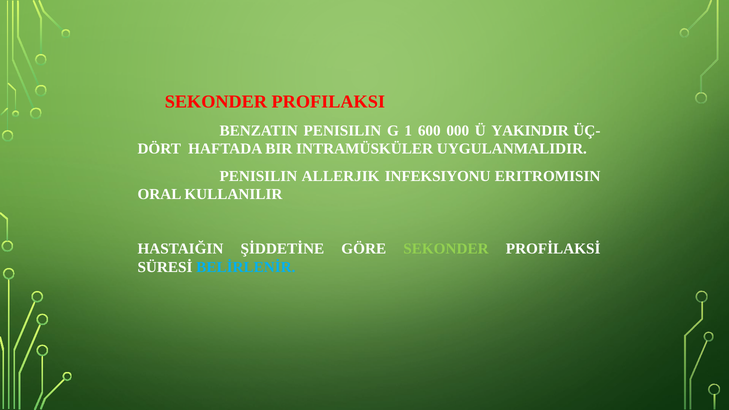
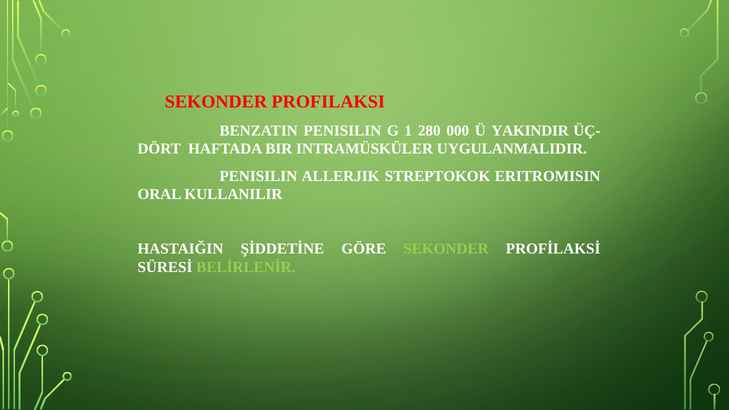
600: 600 -> 280
INFEKSIYONU: INFEKSIYONU -> STREPTOKOK
BELİRLENİR colour: light blue -> light green
